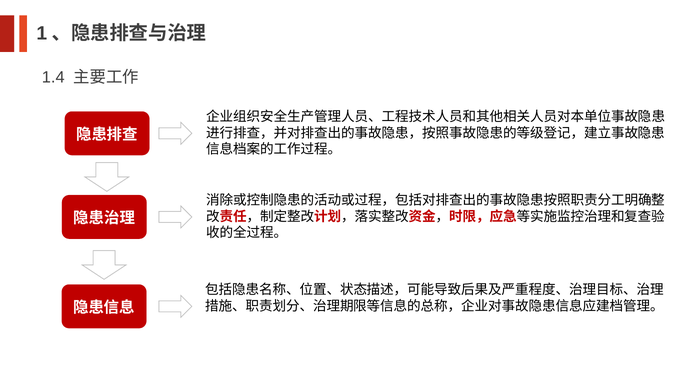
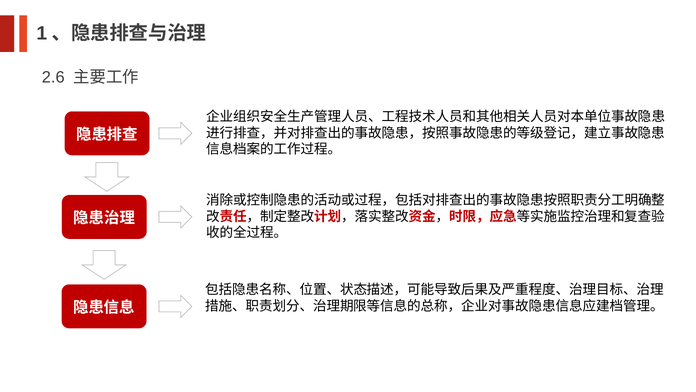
1.4: 1.4 -> 2.6
